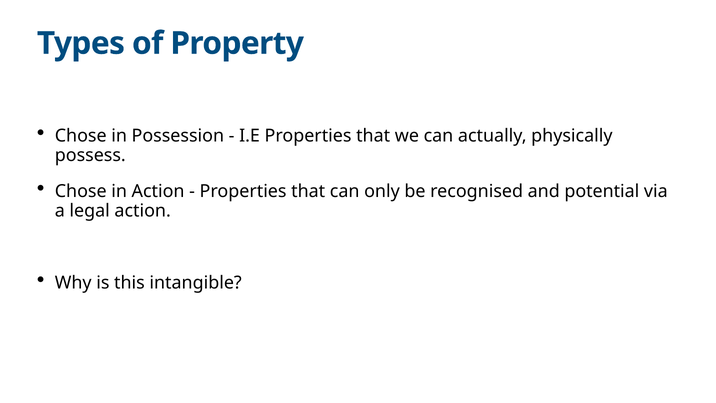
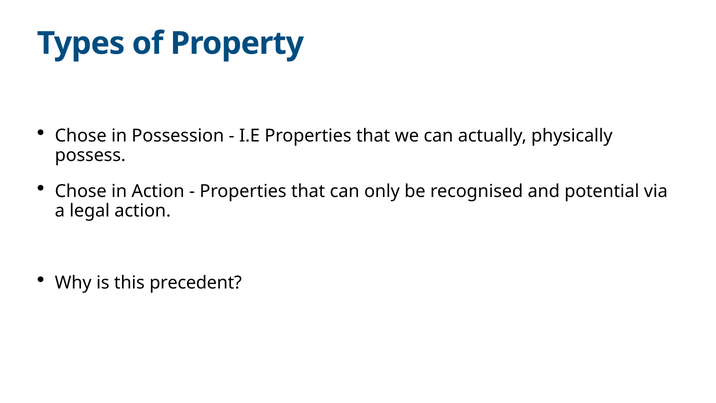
intangible: intangible -> precedent
